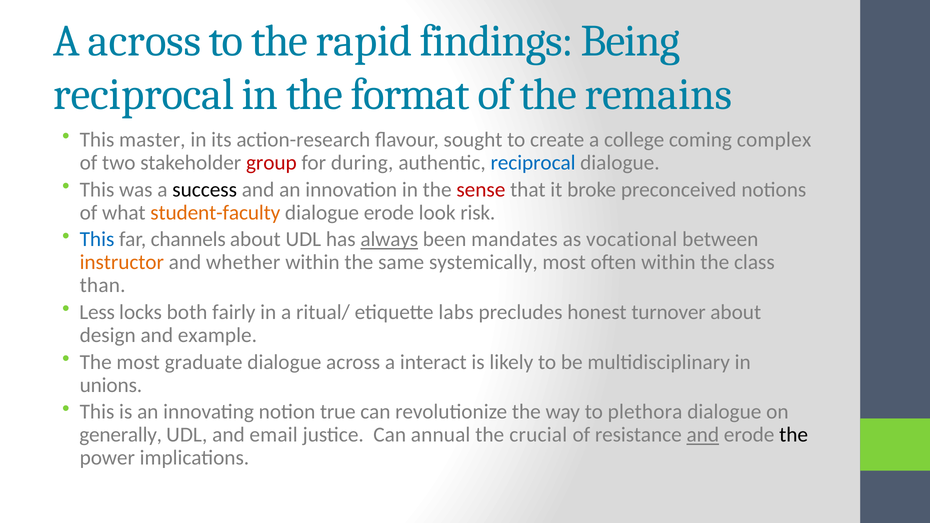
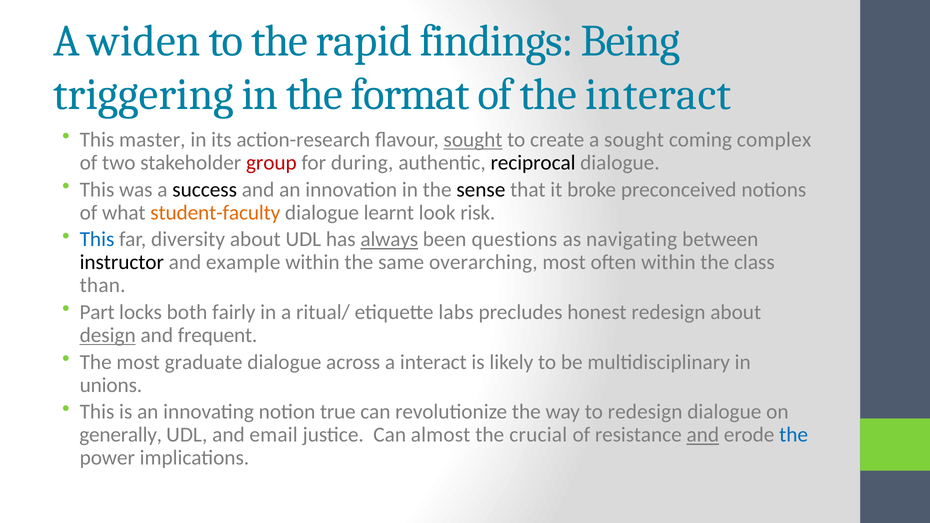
A across: across -> widen
reciprocal at (144, 94): reciprocal -> triggering
the remains: remains -> interact
sought at (473, 140) underline: none -> present
a college: college -> sought
reciprocal at (533, 163) colour: blue -> black
sense colour: red -> black
dialogue erode: erode -> learnt
channels: channels -> diversity
mandates: mandates -> questions
vocational: vocational -> navigating
instructor colour: orange -> black
whether: whether -> example
systemically: systemically -> overarching
Less: Less -> Part
honest turnover: turnover -> redesign
design underline: none -> present
example: example -> frequent
to plethora: plethora -> redesign
annual: annual -> almost
the at (794, 435) colour: black -> blue
